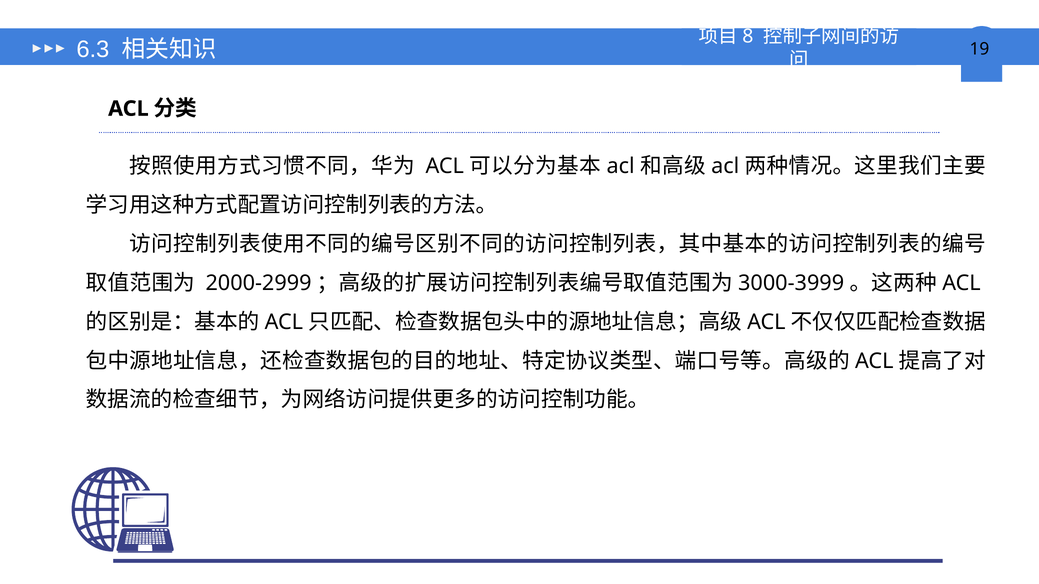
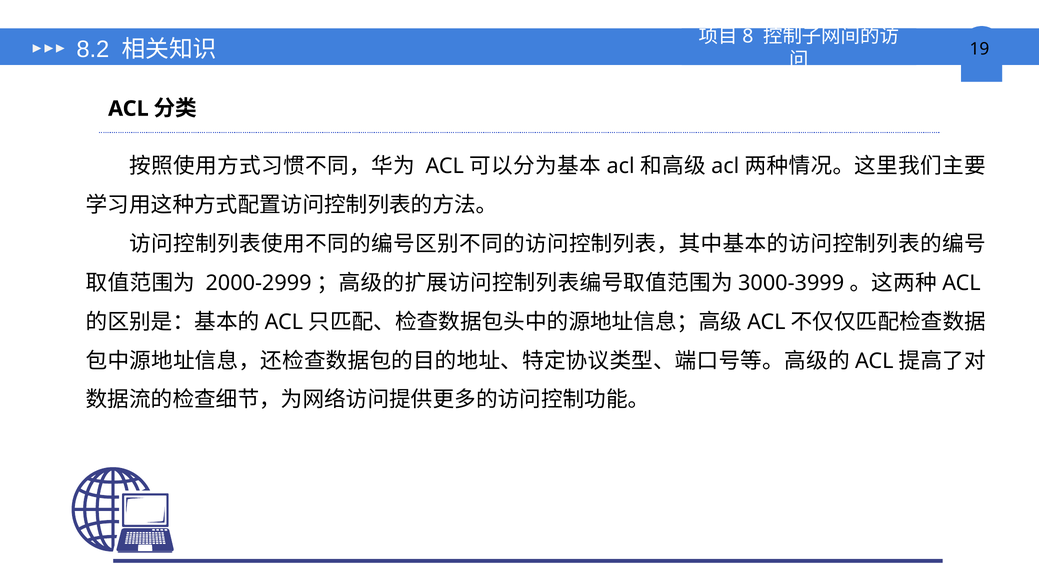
6.3: 6.3 -> 8.2
